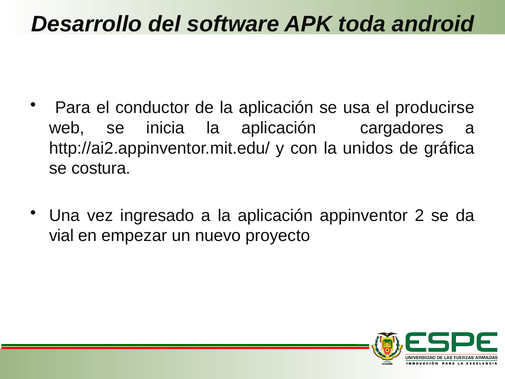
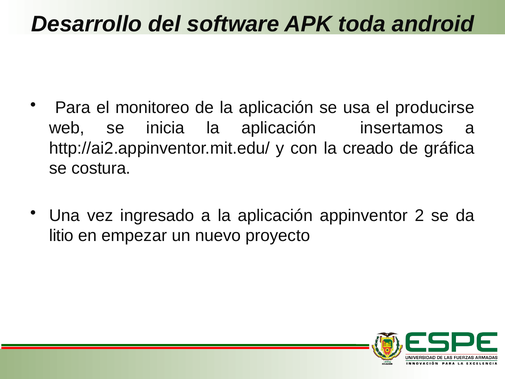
conductor: conductor -> monitoreo
cargadores: cargadores -> insertamos
unidos: unidos -> creado
vial: vial -> litio
